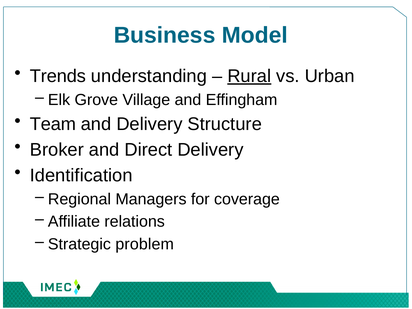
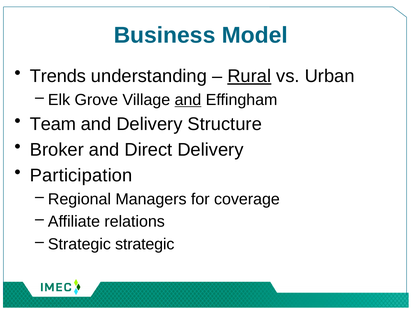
and at (188, 100) underline: none -> present
Identification: Identification -> Participation
Strategic problem: problem -> strategic
